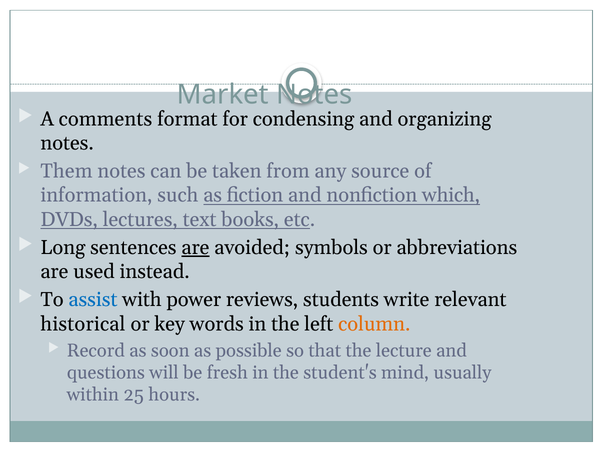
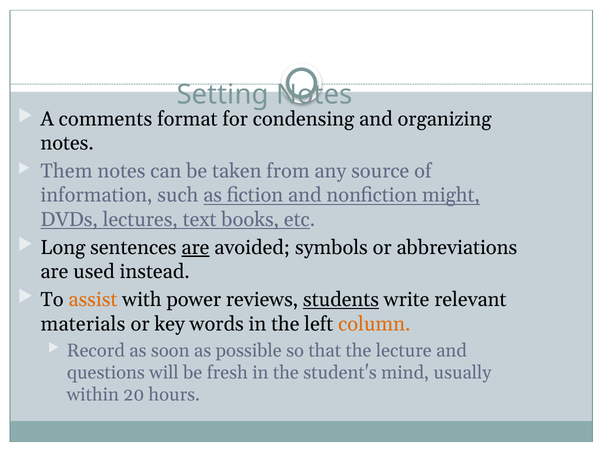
Market: Market -> Setting
which: which -> might
assist colour: blue -> orange
students underline: none -> present
historical: historical -> materials
25: 25 -> 20
